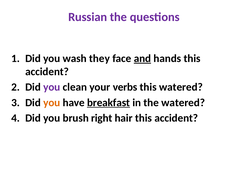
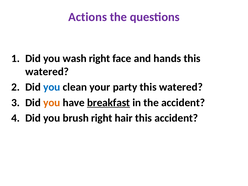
Russian: Russian -> Actions
wash they: they -> right
and underline: present -> none
accident at (47, 72): accident -> watered
you at (52, 87) colour: purple -> blue
verbs: verbs -> party
the watered: watered -> accident
